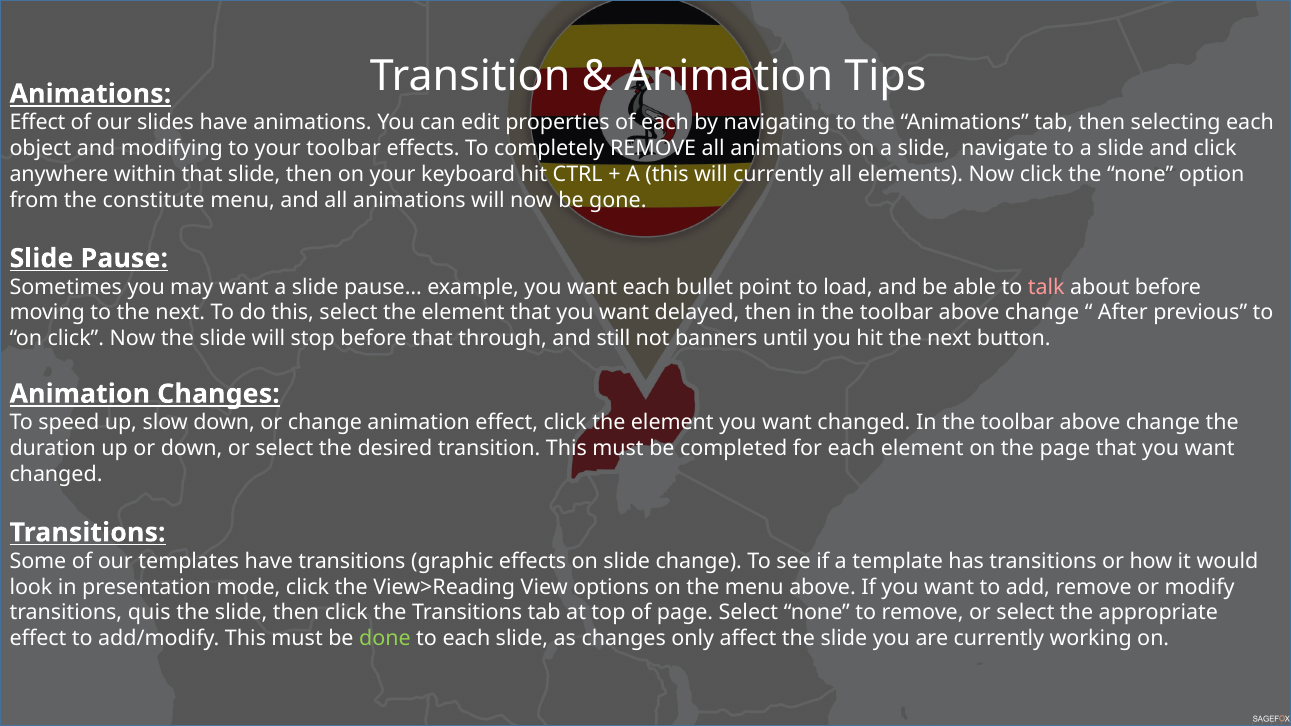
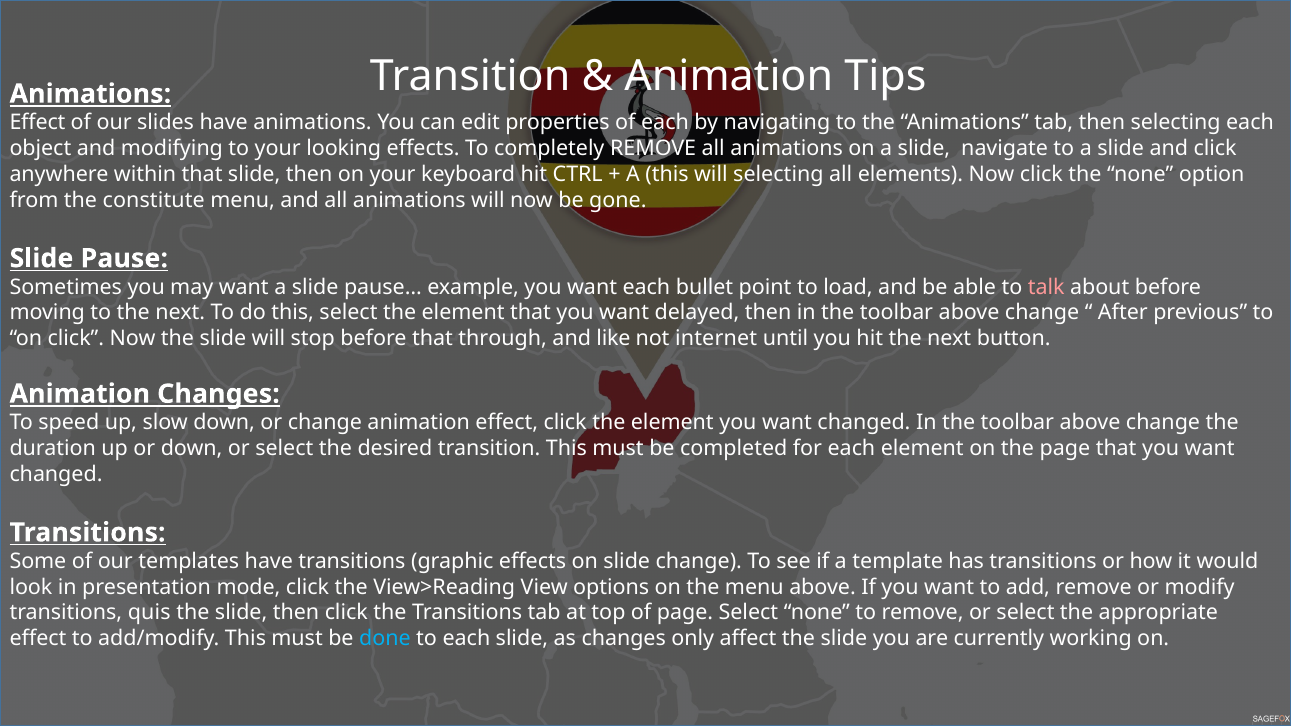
your toolbar: toolbar -> looking
will currently: currently -> selecting
still: still -> like
banners: banners -> internet
done colour: light green -> light blue
